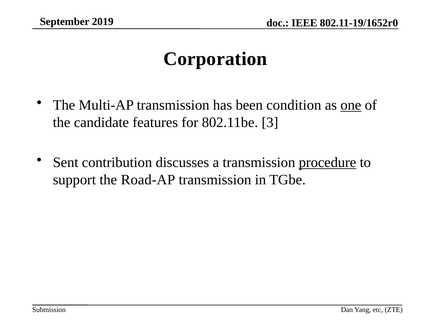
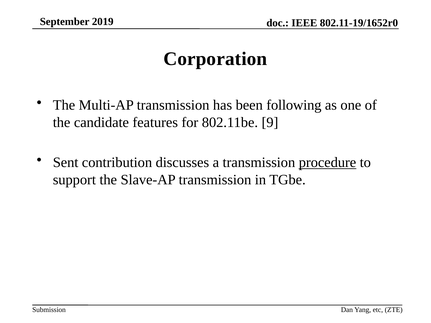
condition: condition -> following
one underline: present -> none
3: 3 -> 9
Road-AP: Road-AP -> Slave-AP
